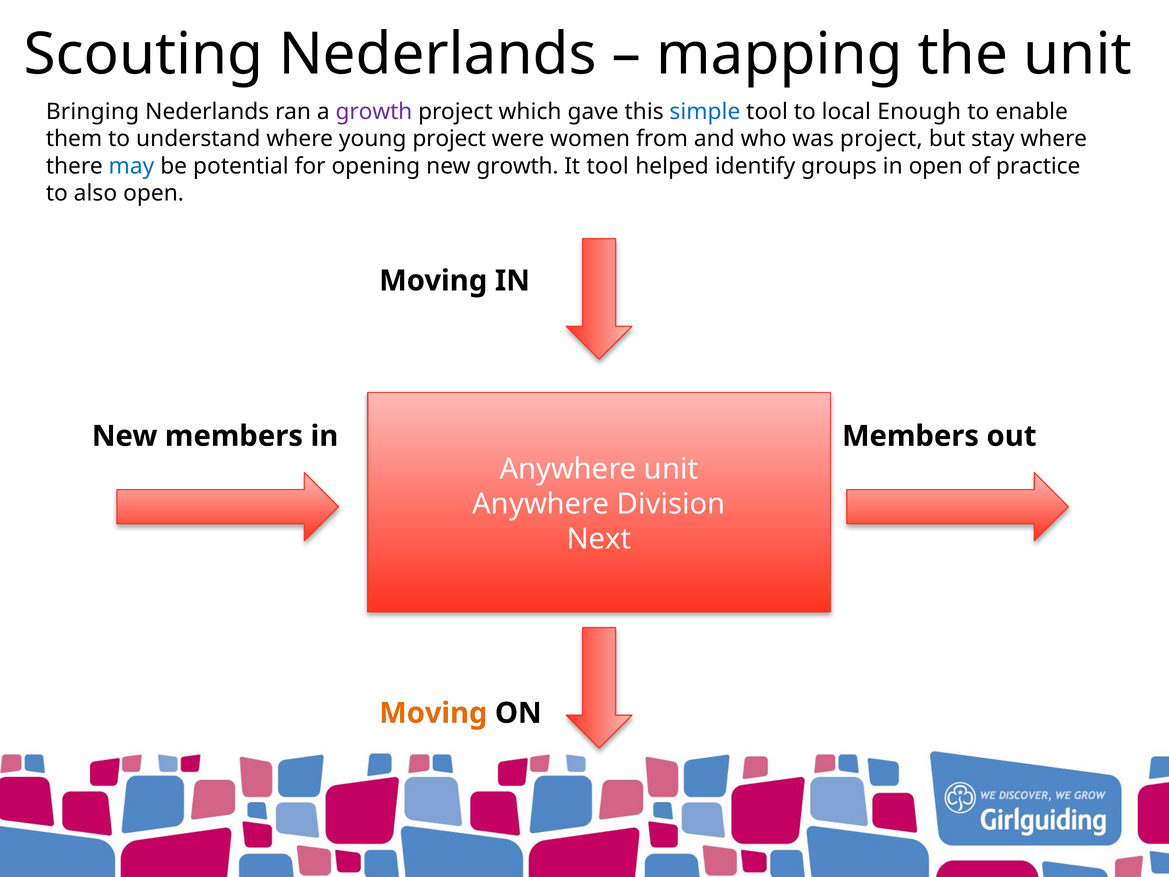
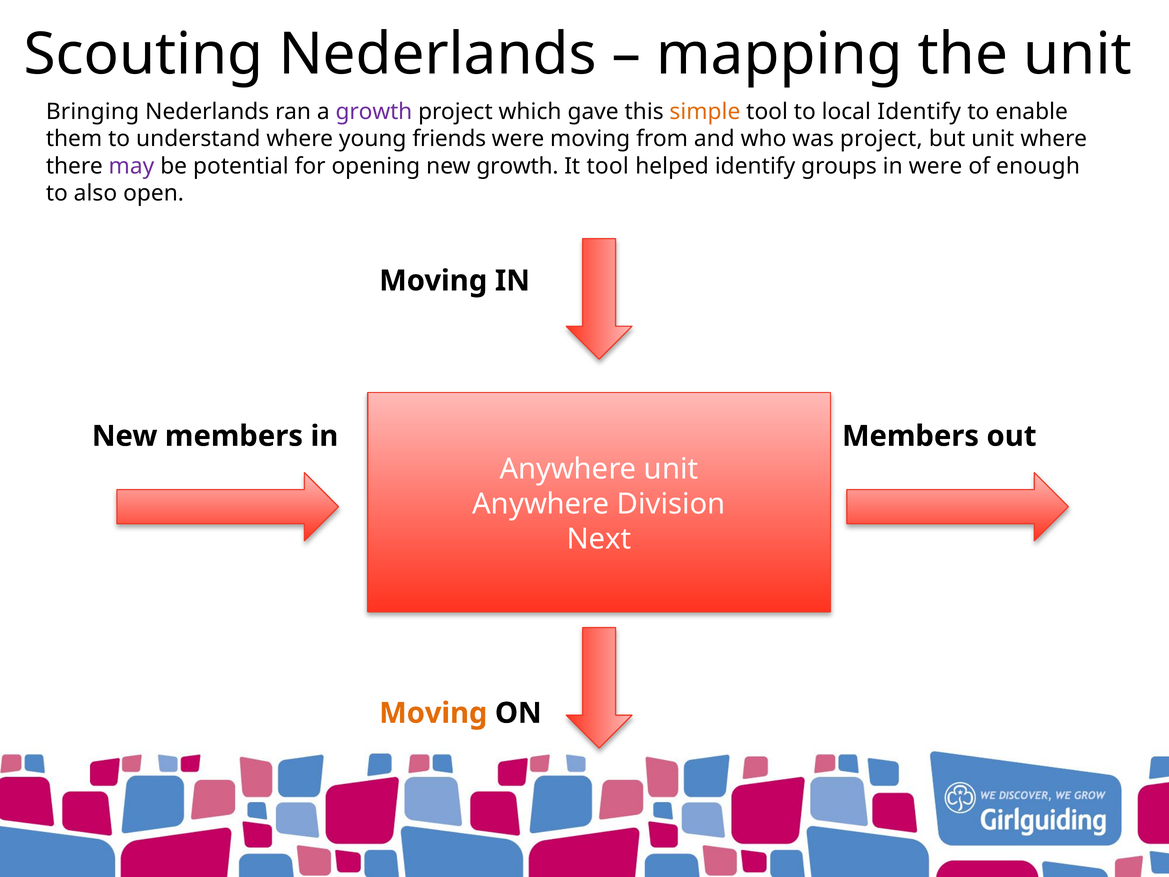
simple colour: blue -> orange
local Enough: Enough -> Identify
young project: project -> friends
were women: women -> moving
but stay: stay -> unit
may colour: blue -> purple
in open: open -> were
practice: practice -> enough
